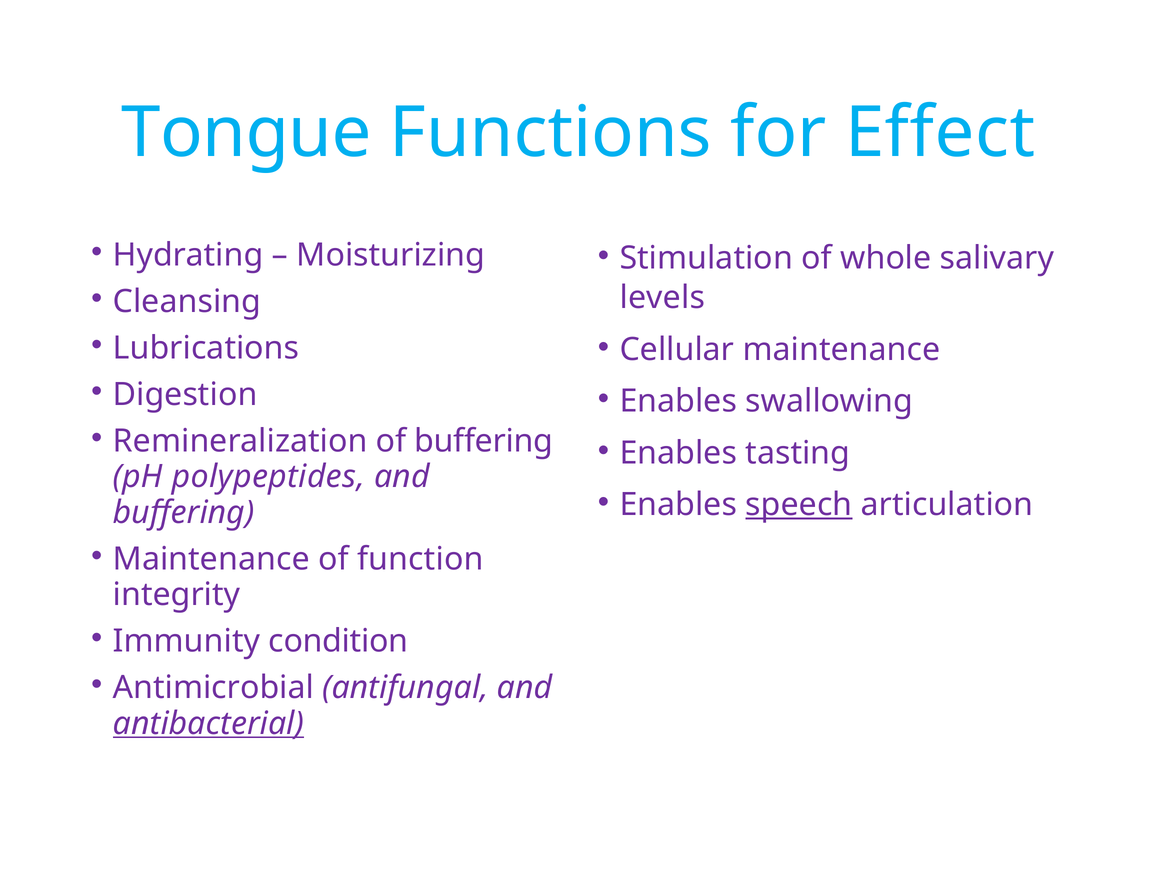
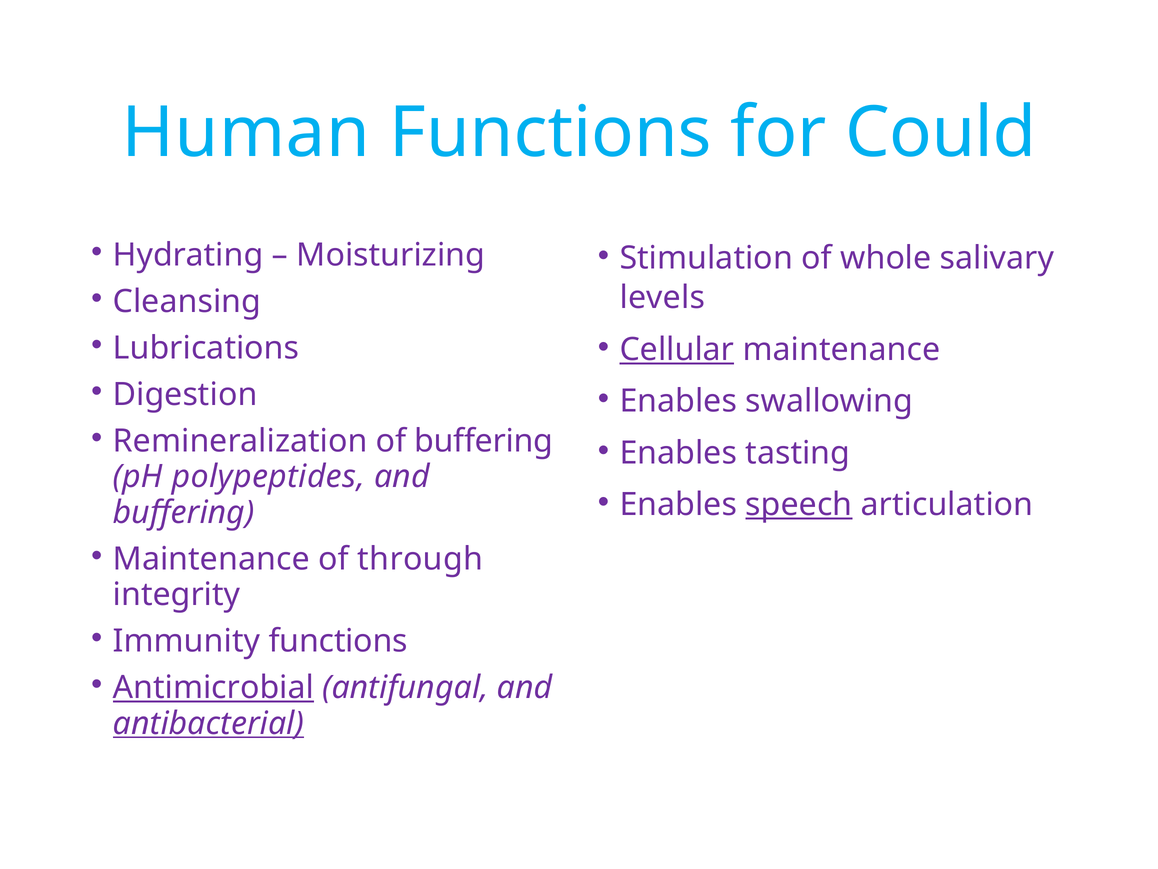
Tongue: Tongue -> Human
Effect: Effect -> Could
Cellular underline: none -> present
function: function -> through
Immunity condition: condition -> functions
Antimicrobial underline: none -> present
